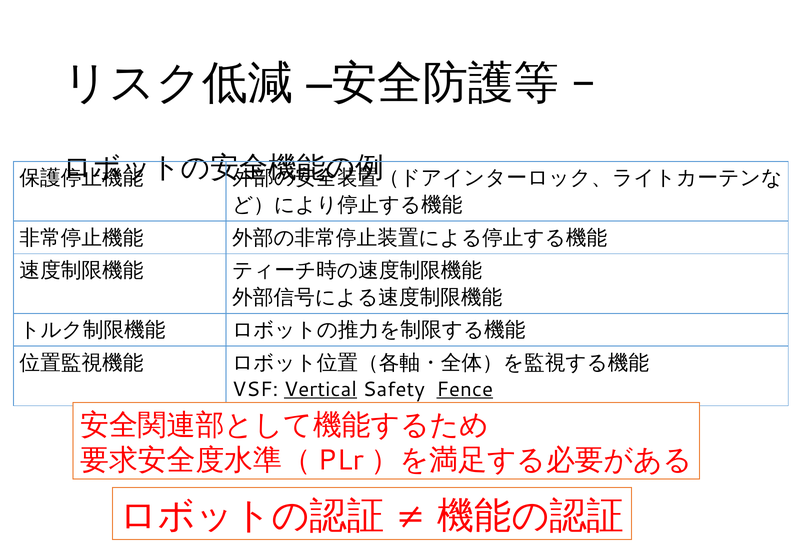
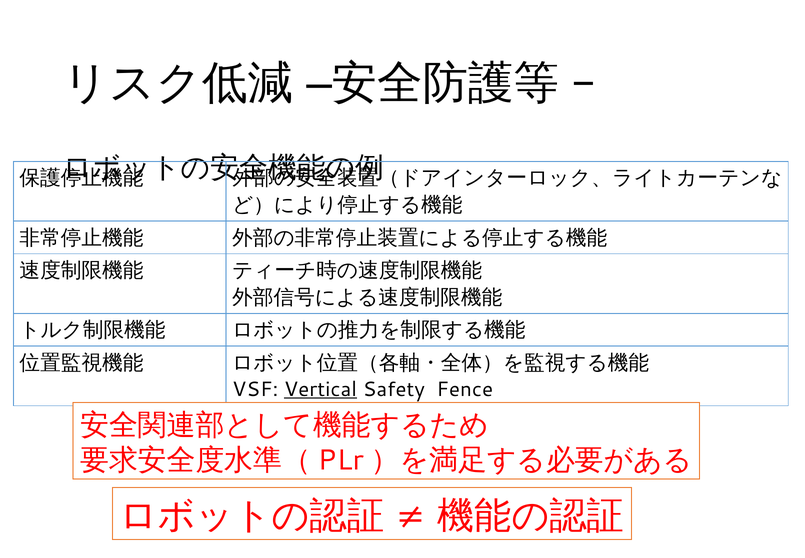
Fence underline: present -> none
